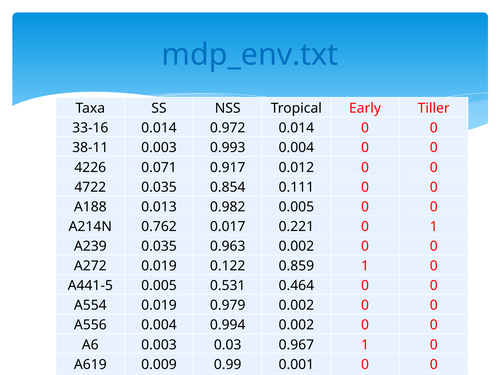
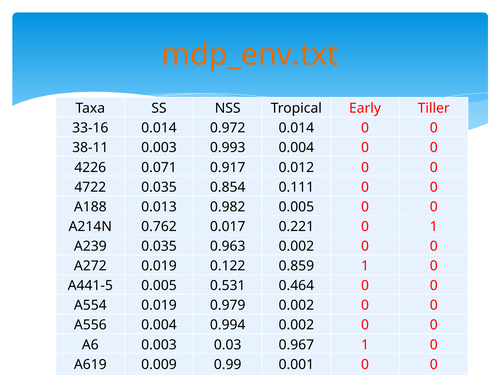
mdp_env.txt colour: blue -> orange
